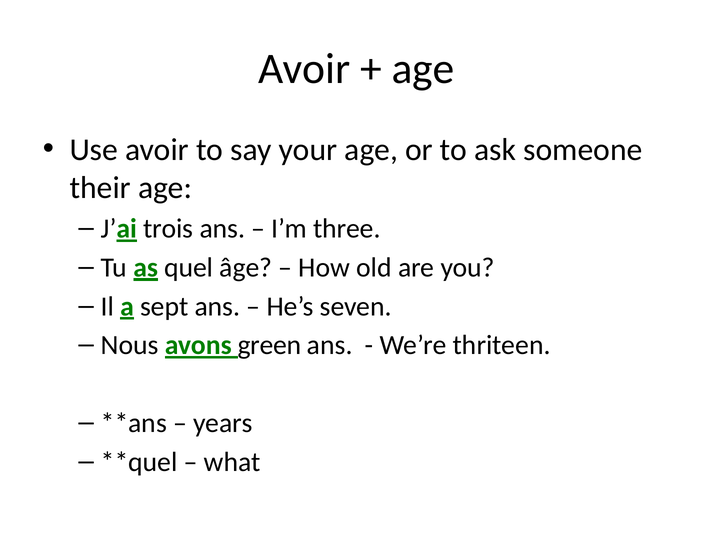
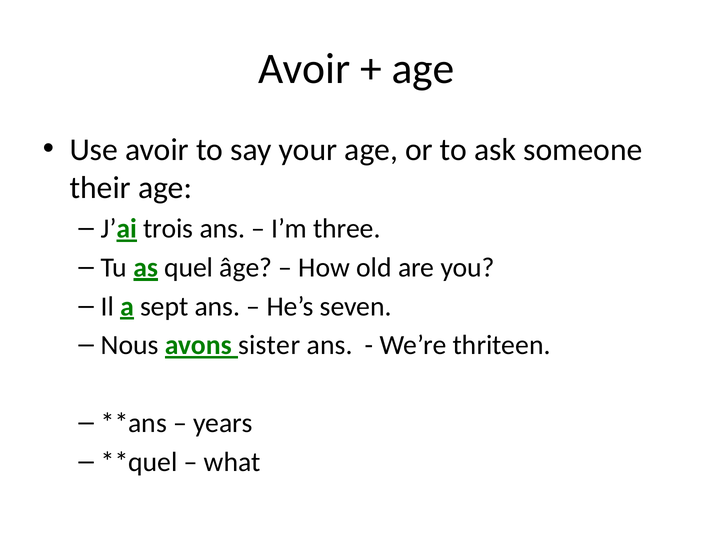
green: green -> sister
